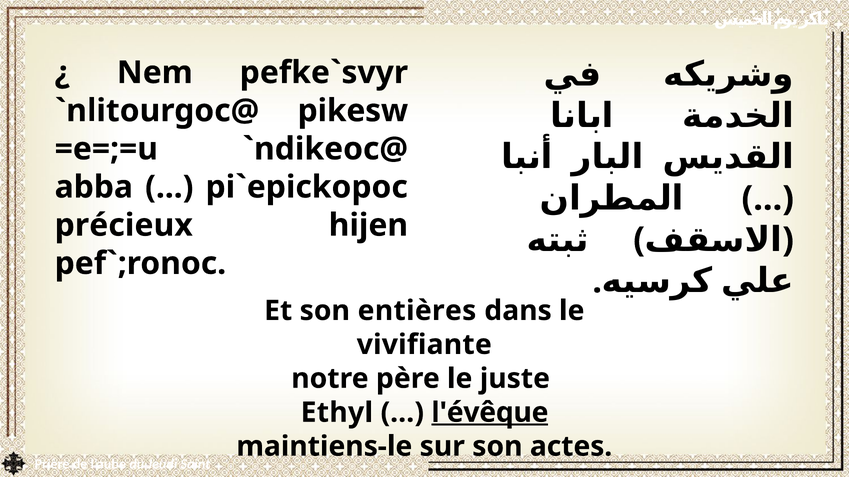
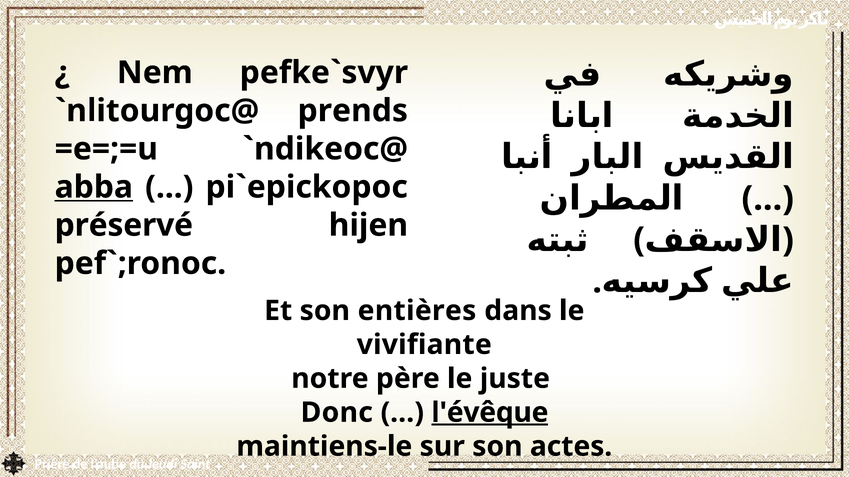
pikesw: pikesw -> prends
abba underline: none -> present
précieux: précieux -> préservé
Ethyl: Ethyl -> Donc
